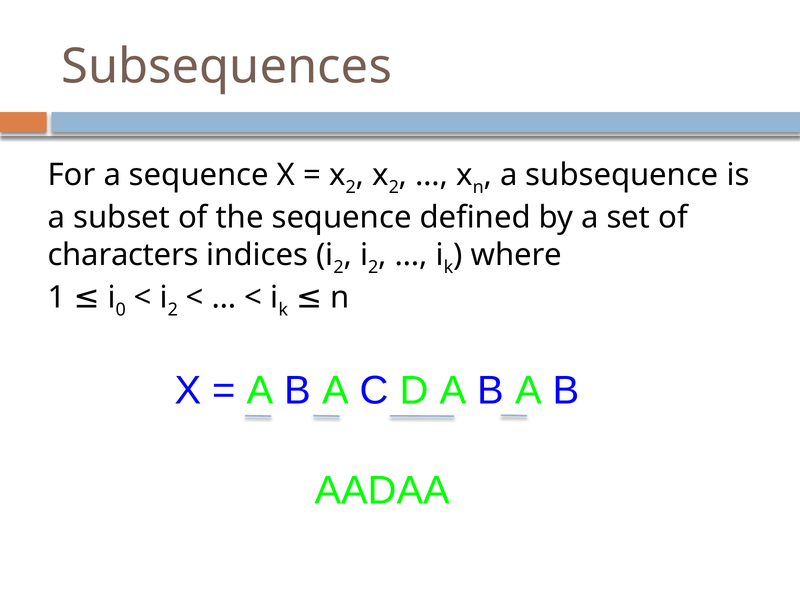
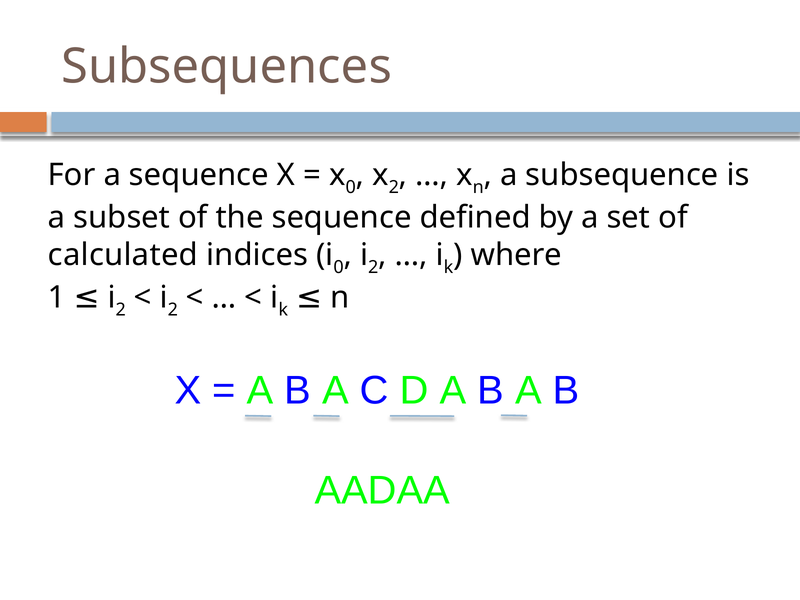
2 at (351, 187): 2 -> 0
characters: characters -> calculated
2 at (339, 267): 2 -> 0
0 at (121, 310): 0 -> 2
